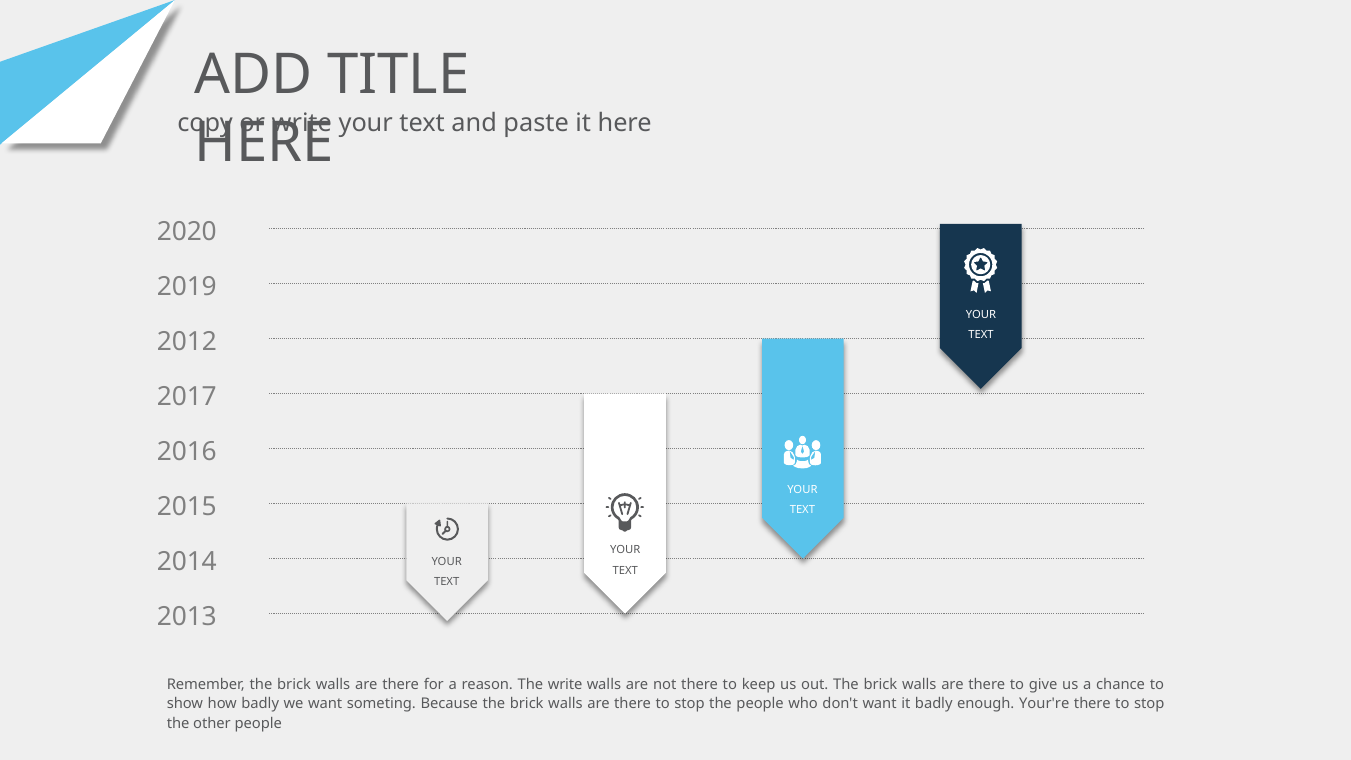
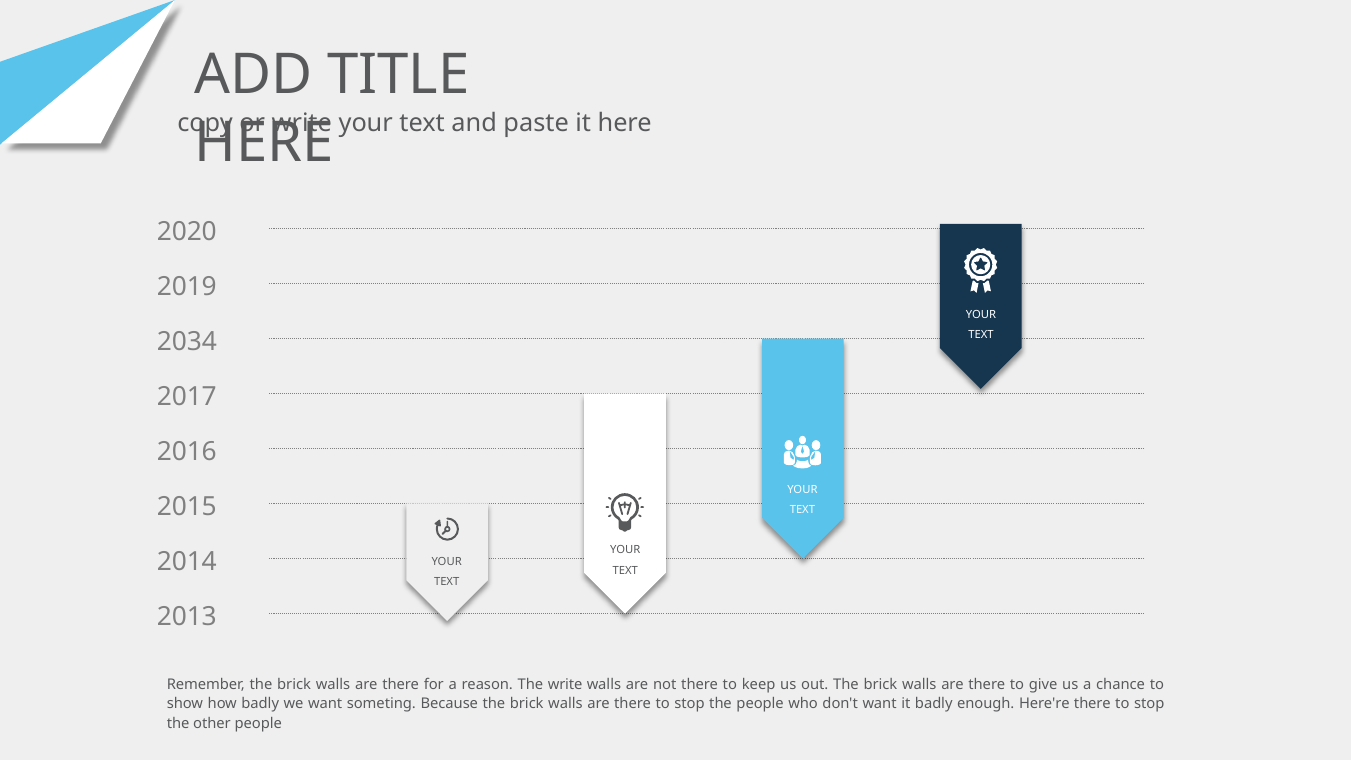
2012: 2012 -> 2034
Your're: Your're -> Here're
